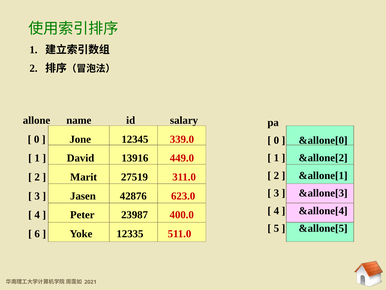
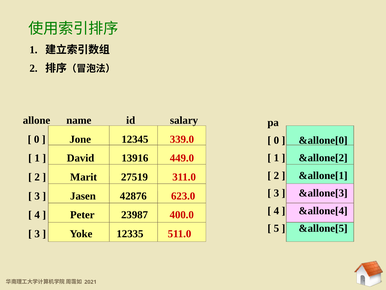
6 at (37, 233): 6 -> 3
